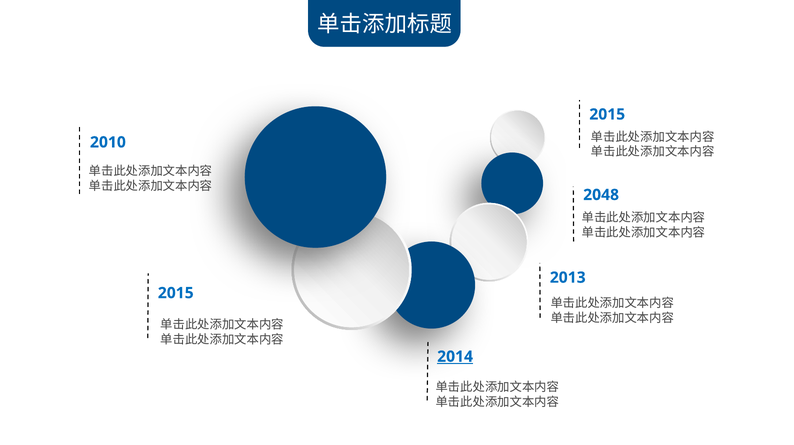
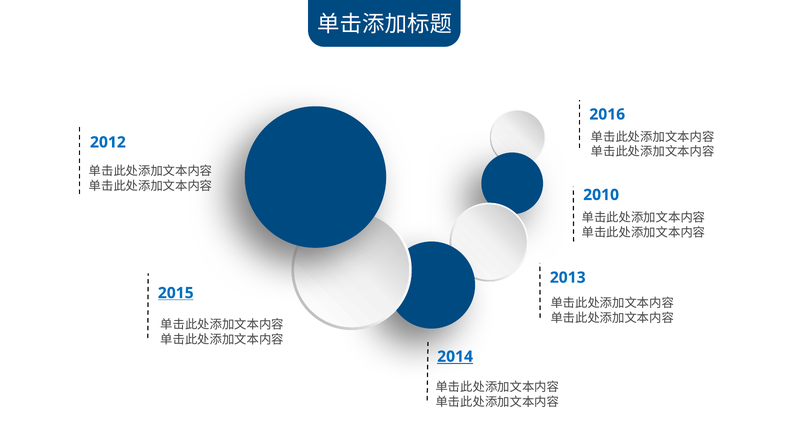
2015 at (607, 114): 2015 -> 2016
2010: 2010 -> 2012
2048: 2048 -> 2010
2015 at (176, 293) underline: none -> present
